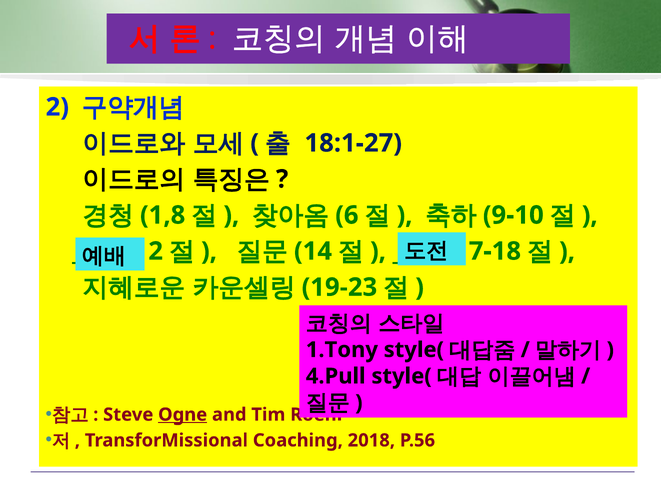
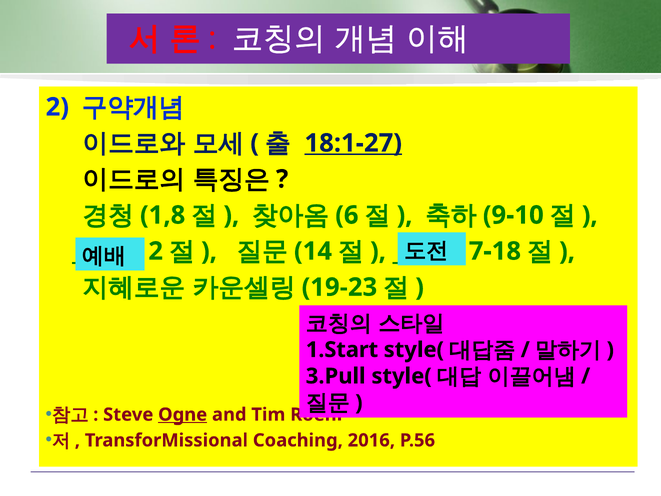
18:1-27 underline: none -> present
1.Tony: 1.Tony -> 1.Start
4.Pull: 4.Pull -> 3.Pull
2018: 2018 -> 2016
